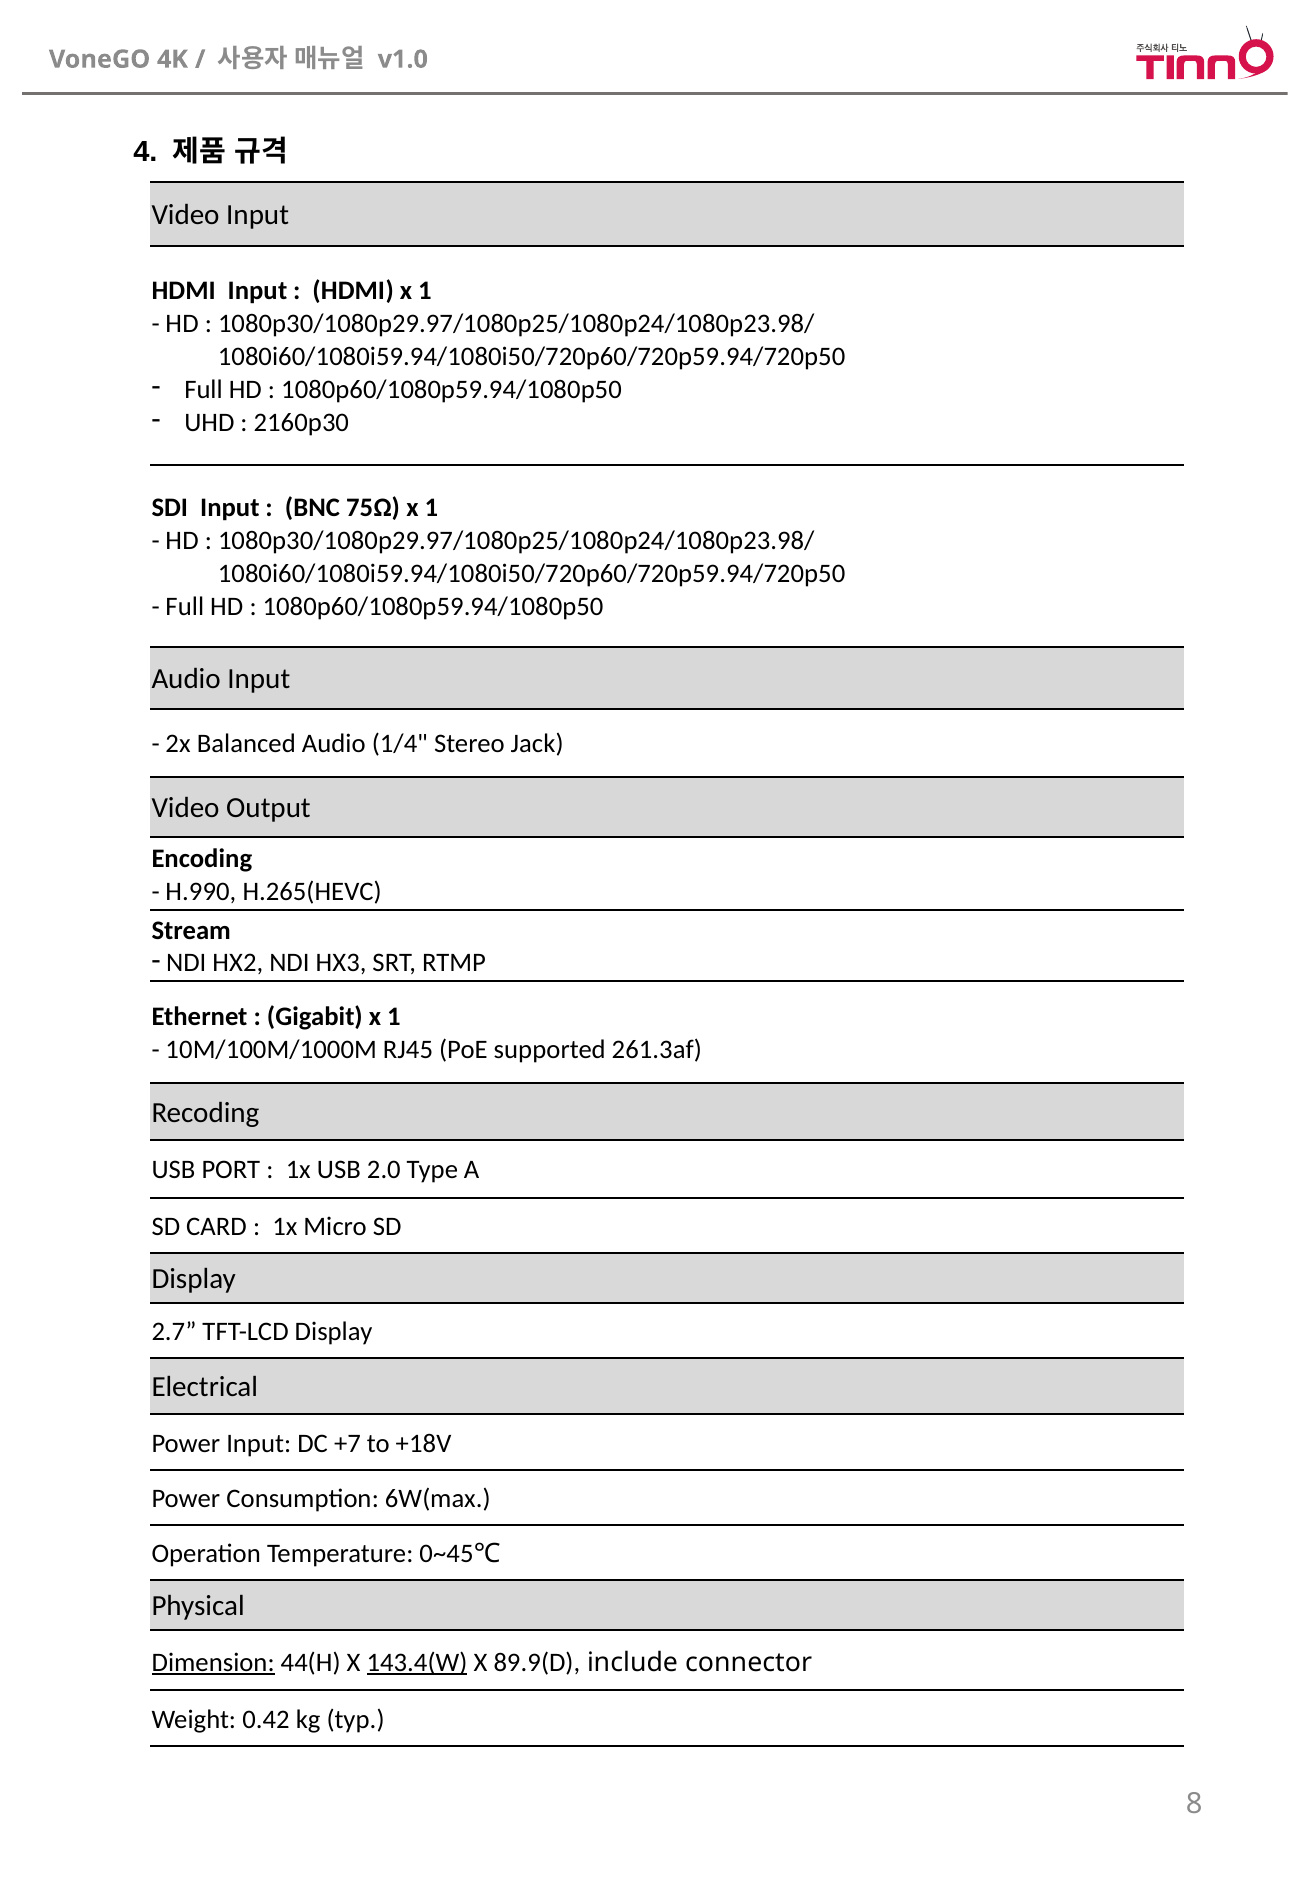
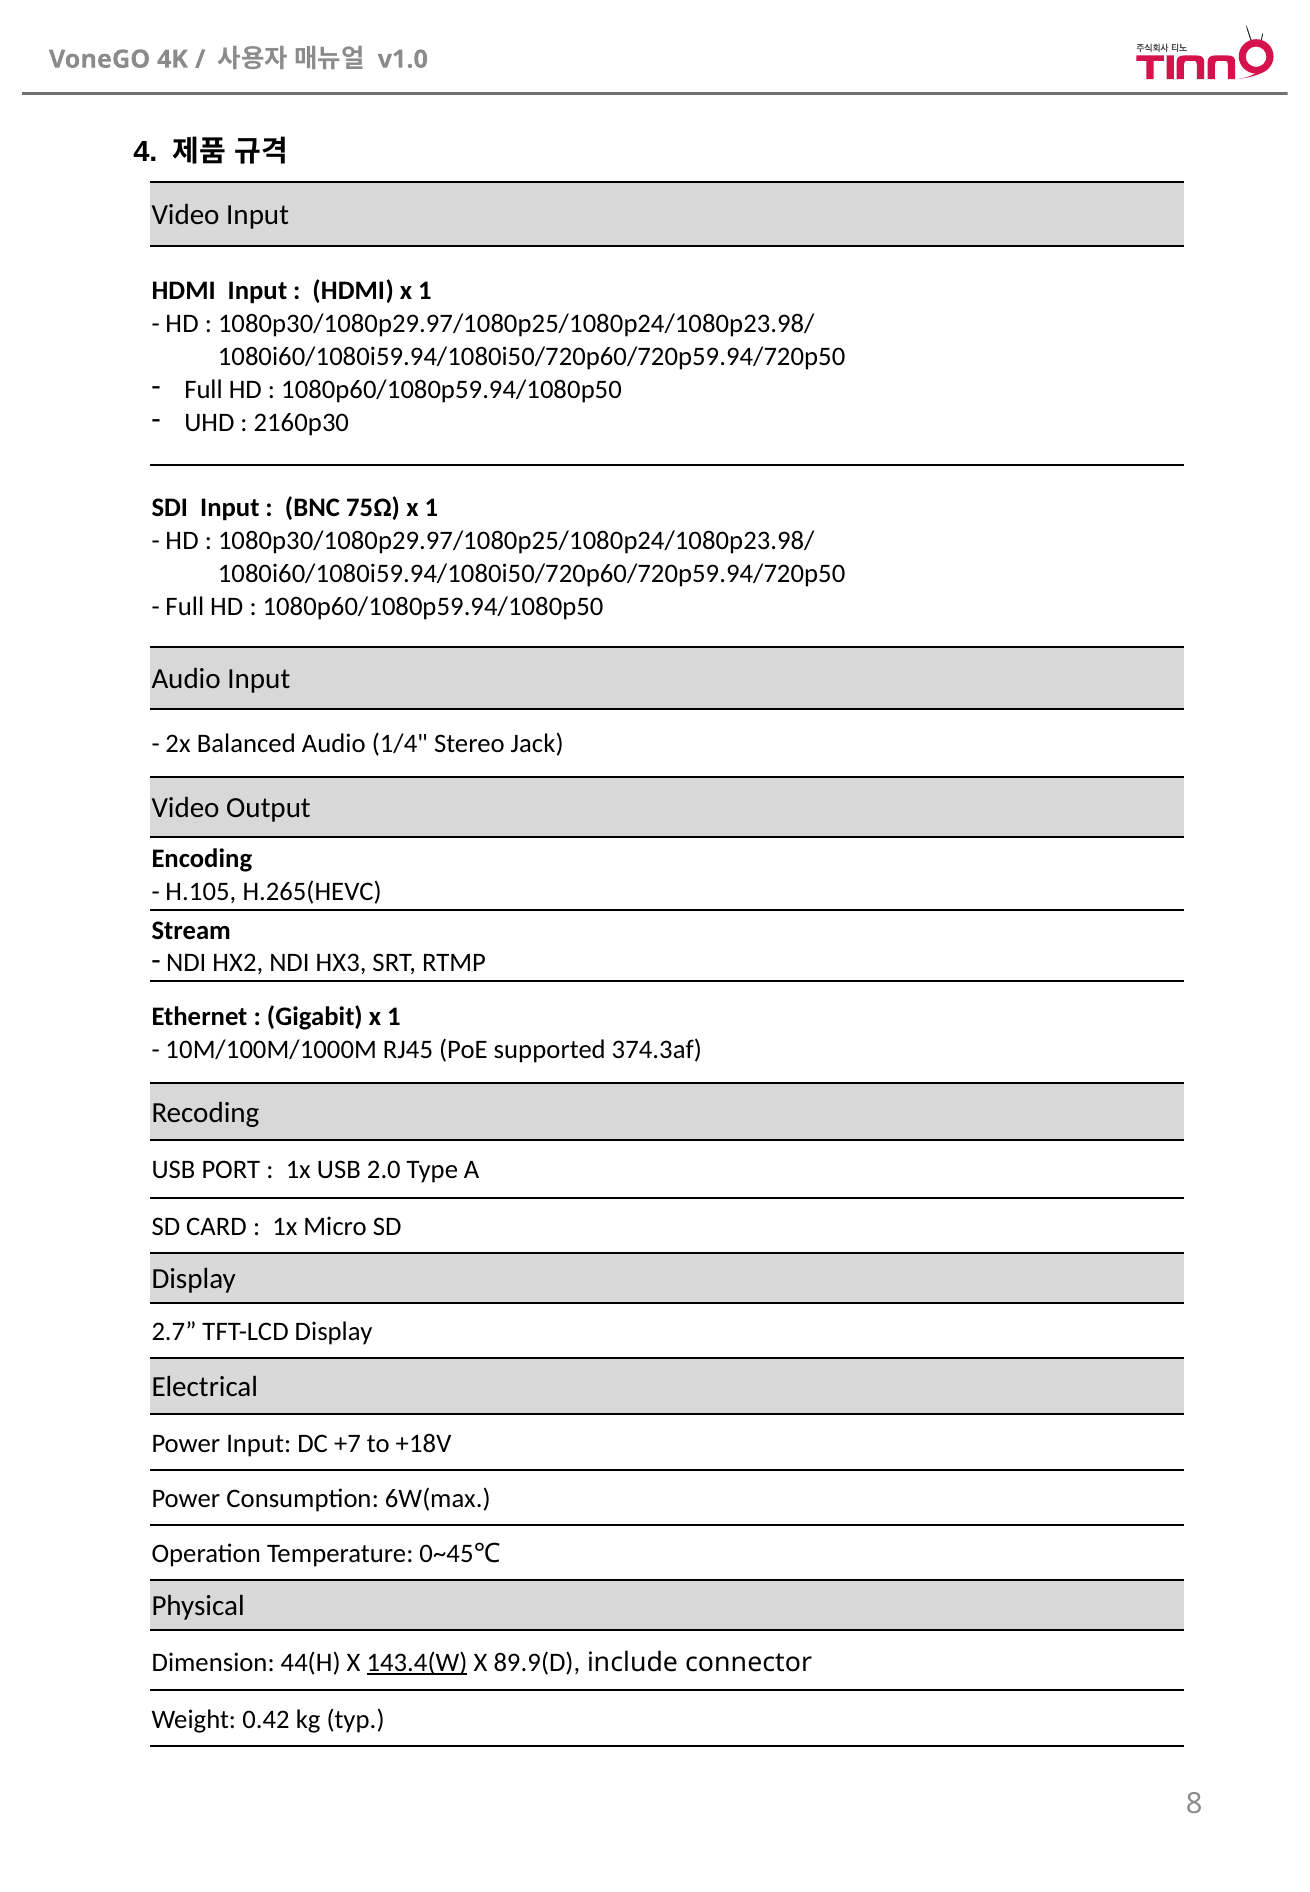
H.990: H.990 -> H.105
261.3af: 261.3af -> 374.3af
Dimension underline: present -> none
